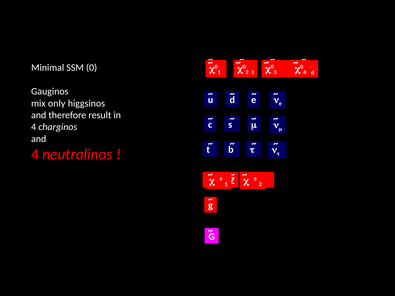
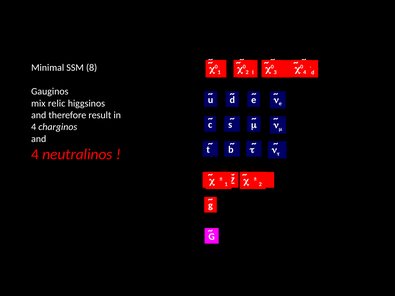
0: 0 -> 8
only: only -> relic
